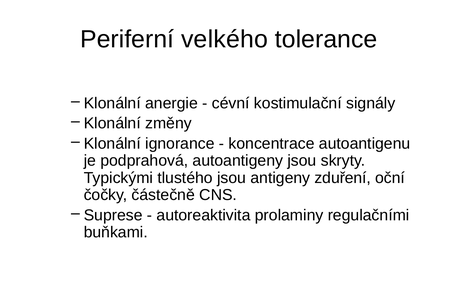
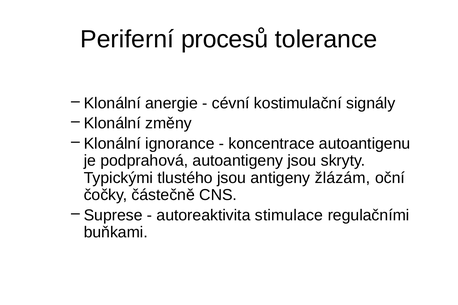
velkého: velkého -> procesů
zduření: zduření -> žlázám
prolaminy: prolaminy -> stimulace
